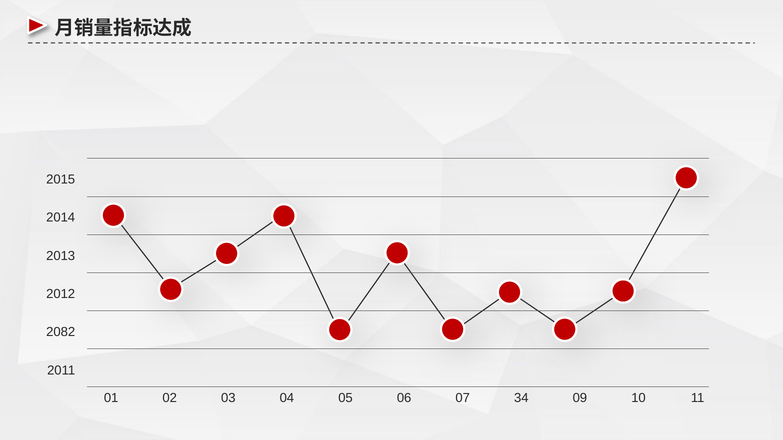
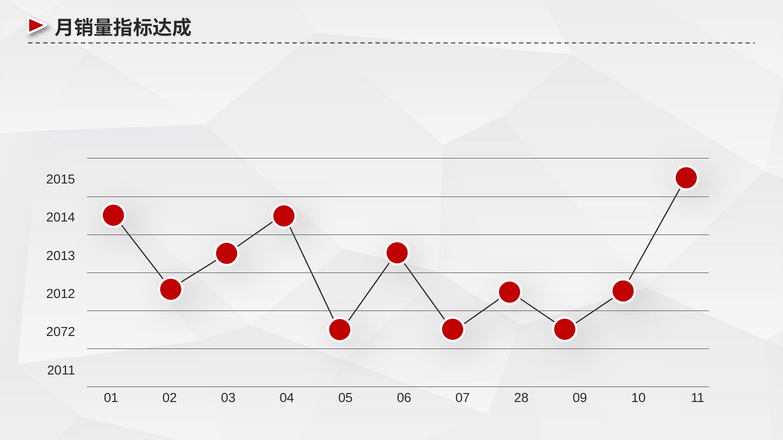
2082: 2082 -> 2072
34: 34 -> 28
